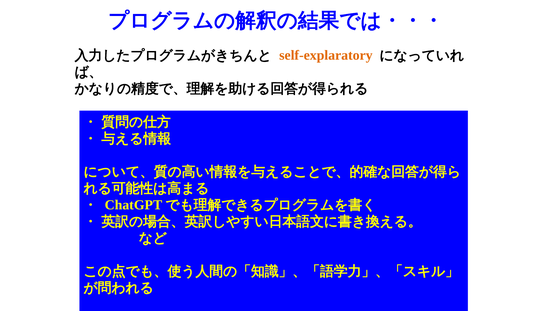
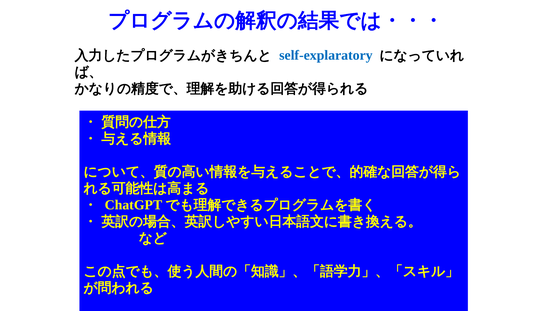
self-explaratory colour: orange -> blue
